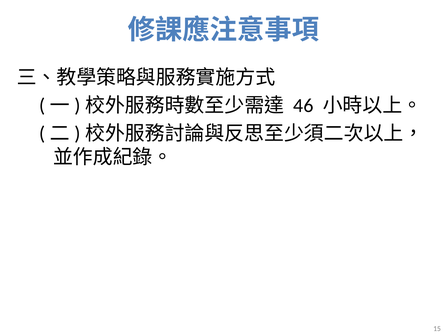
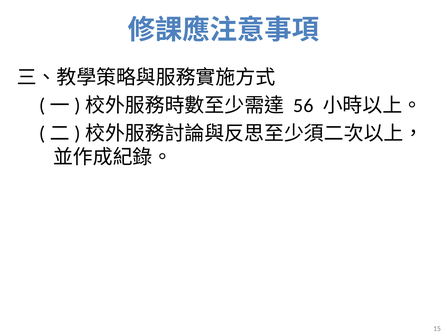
46: 46 -> 56
